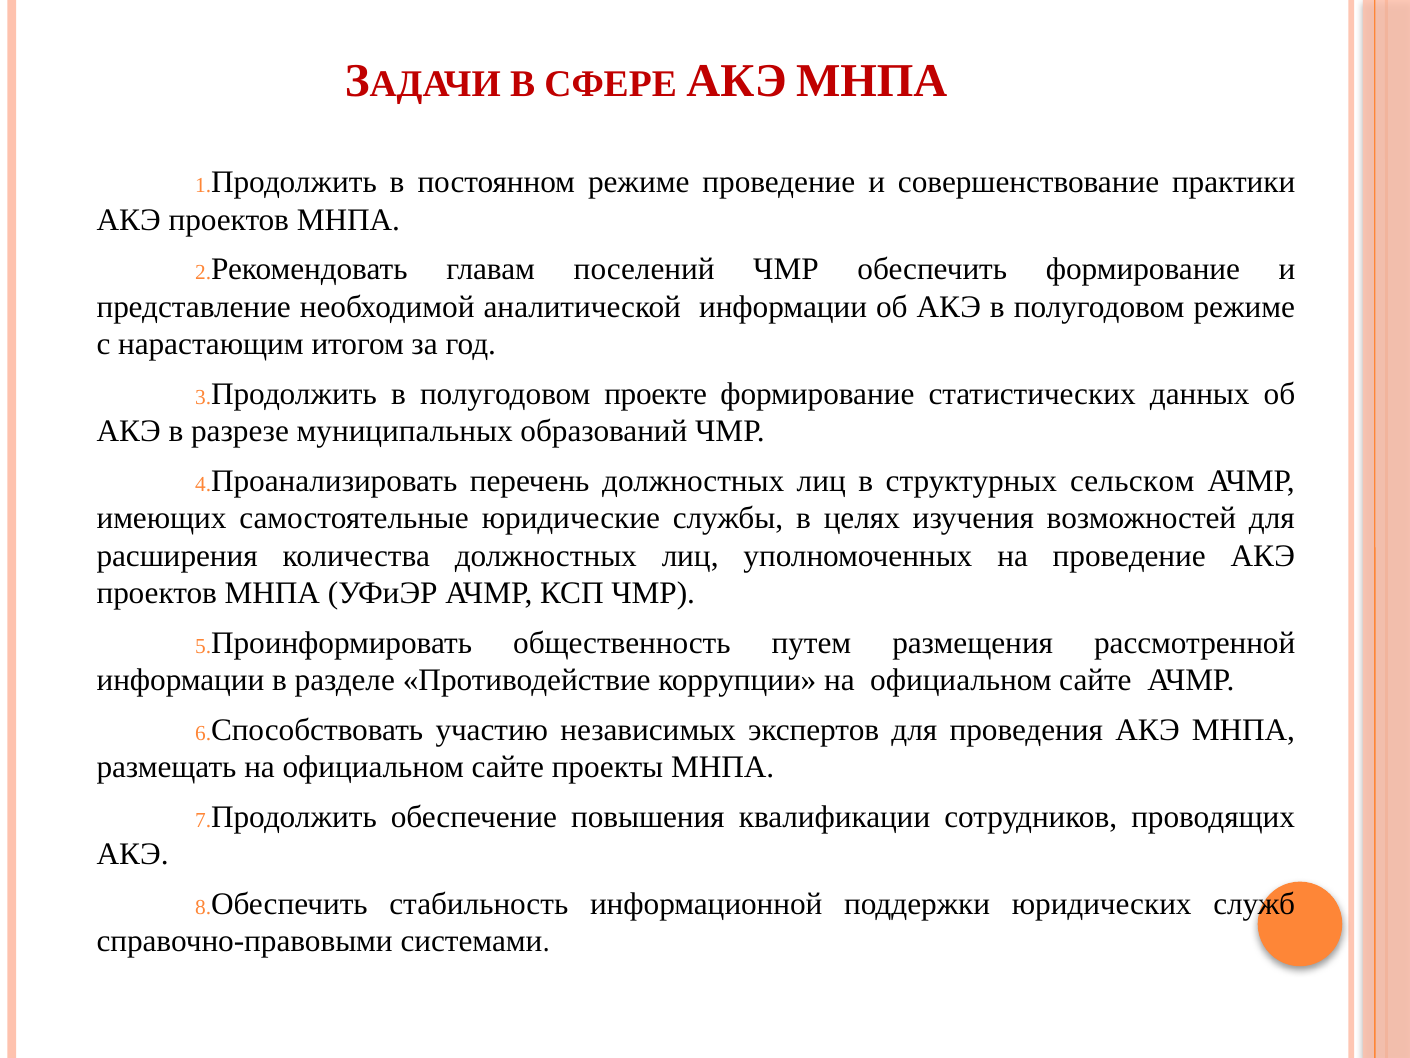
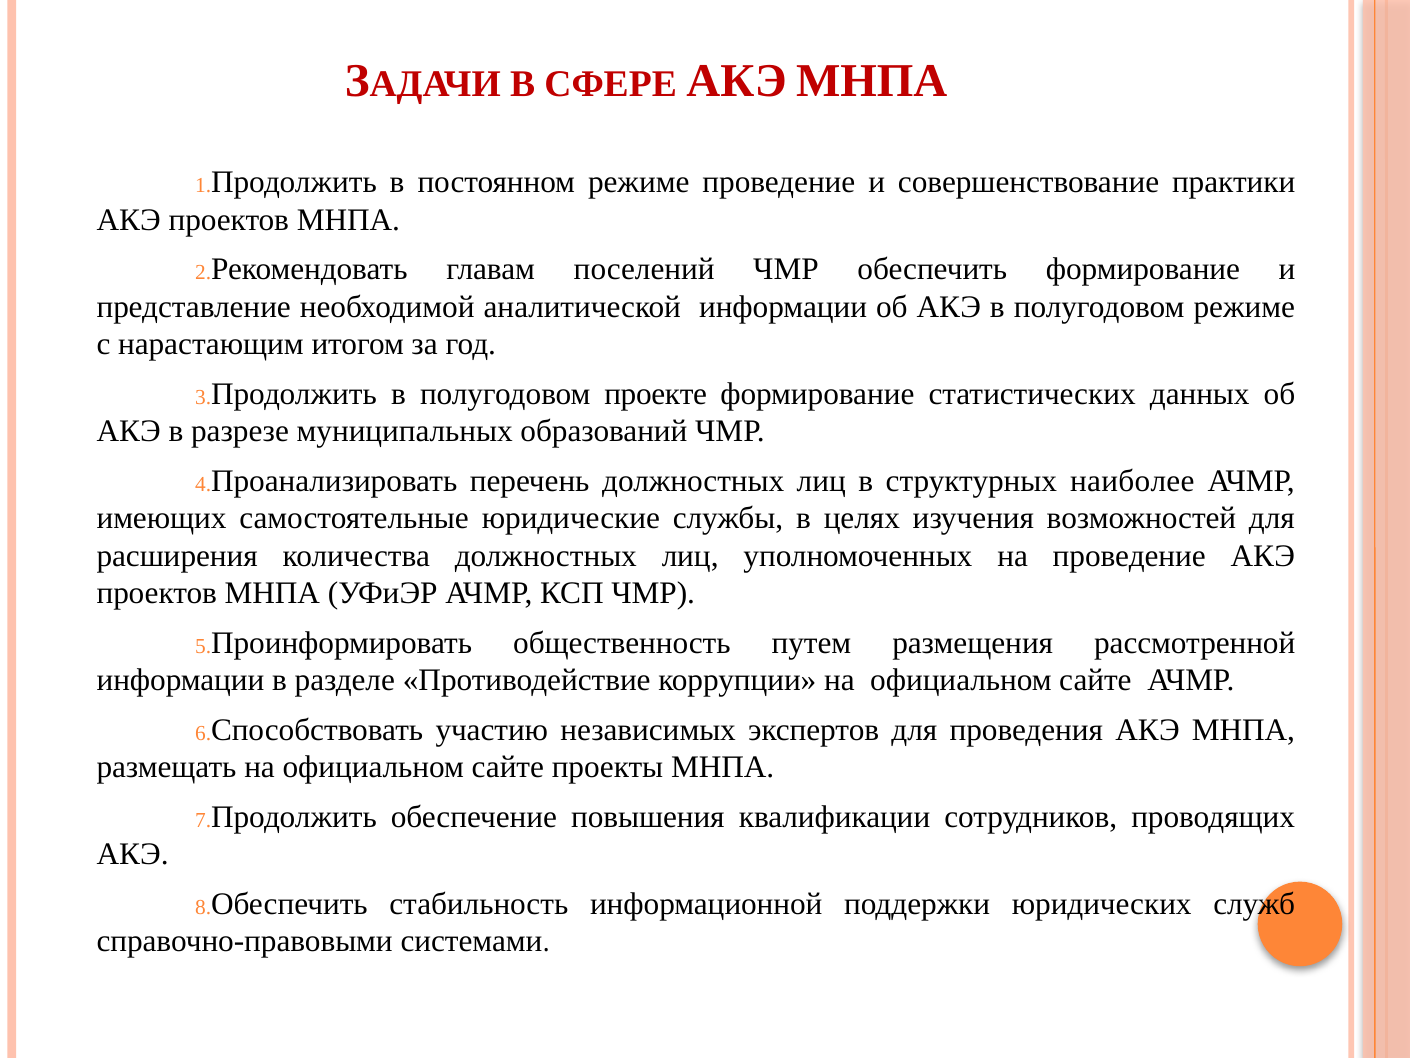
сельском: сельском -> наиболее
